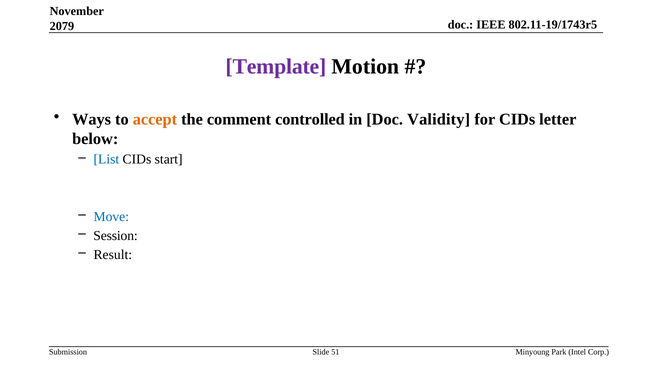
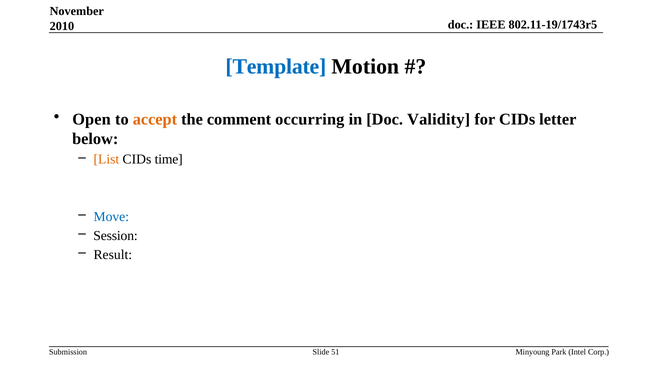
2079: 2079 -> 2010
Template colour: purple -> blue
Ways: Ways -> Open
controlled: controlled -> occurring
List colour: blue -> orange
start: start -> time
